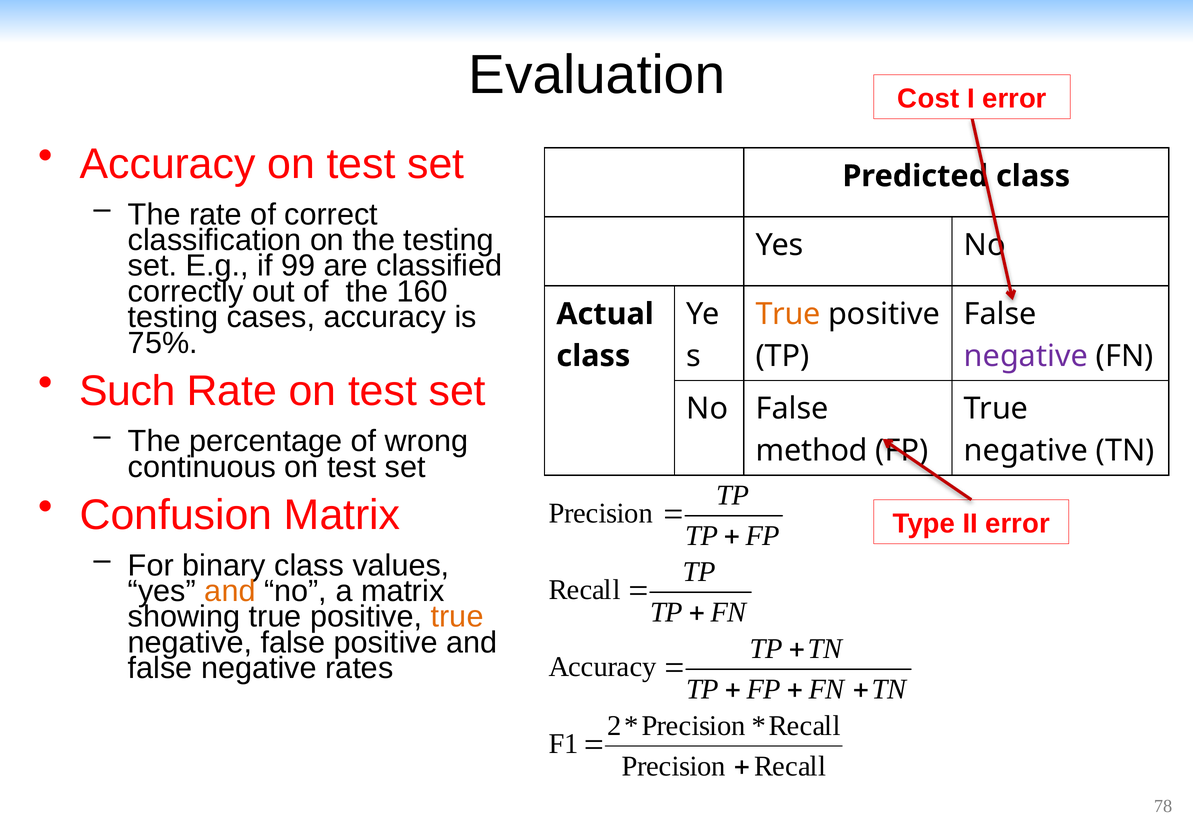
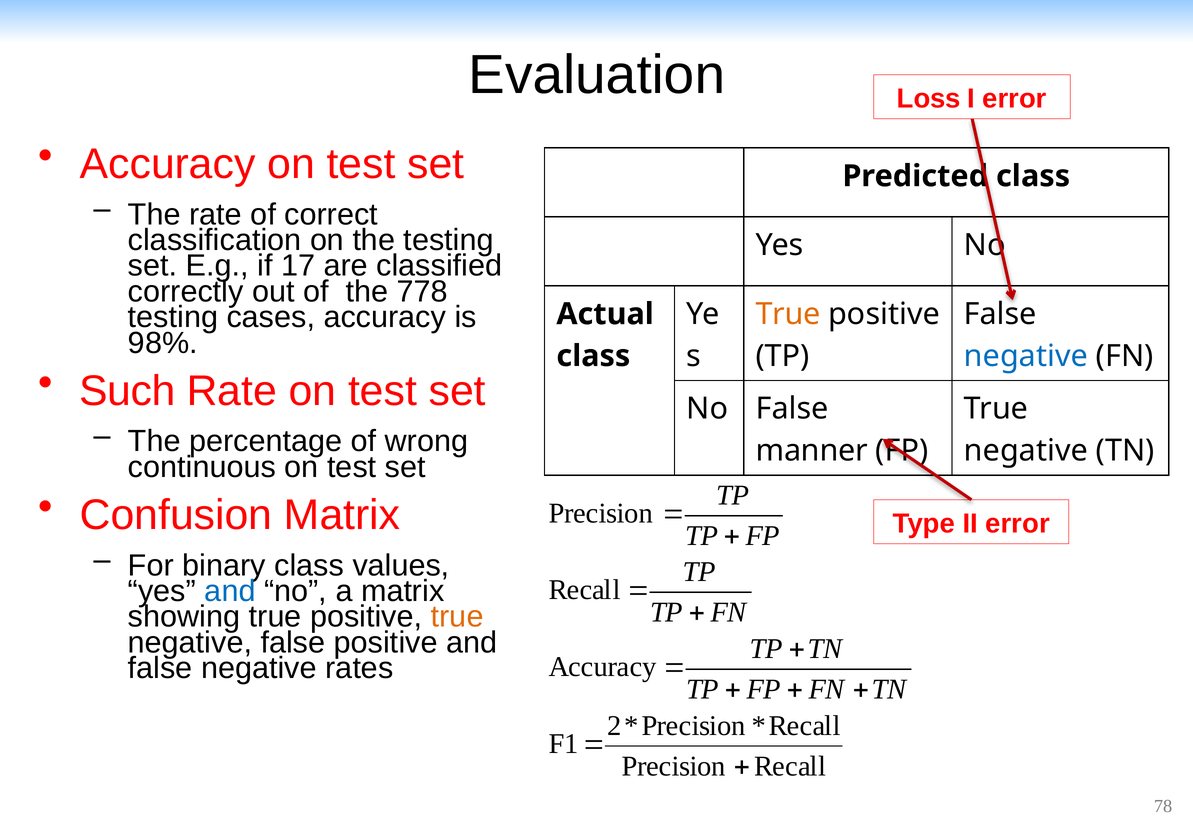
Cost: Cost -> Loss
99: 99 -> 17
160: 160 -> 778
75%: 75% -> 98%
negative at (1026, 356) colour: purple -> blue
method: method -> manner
and at (230, 591) colour: orange -> blue
